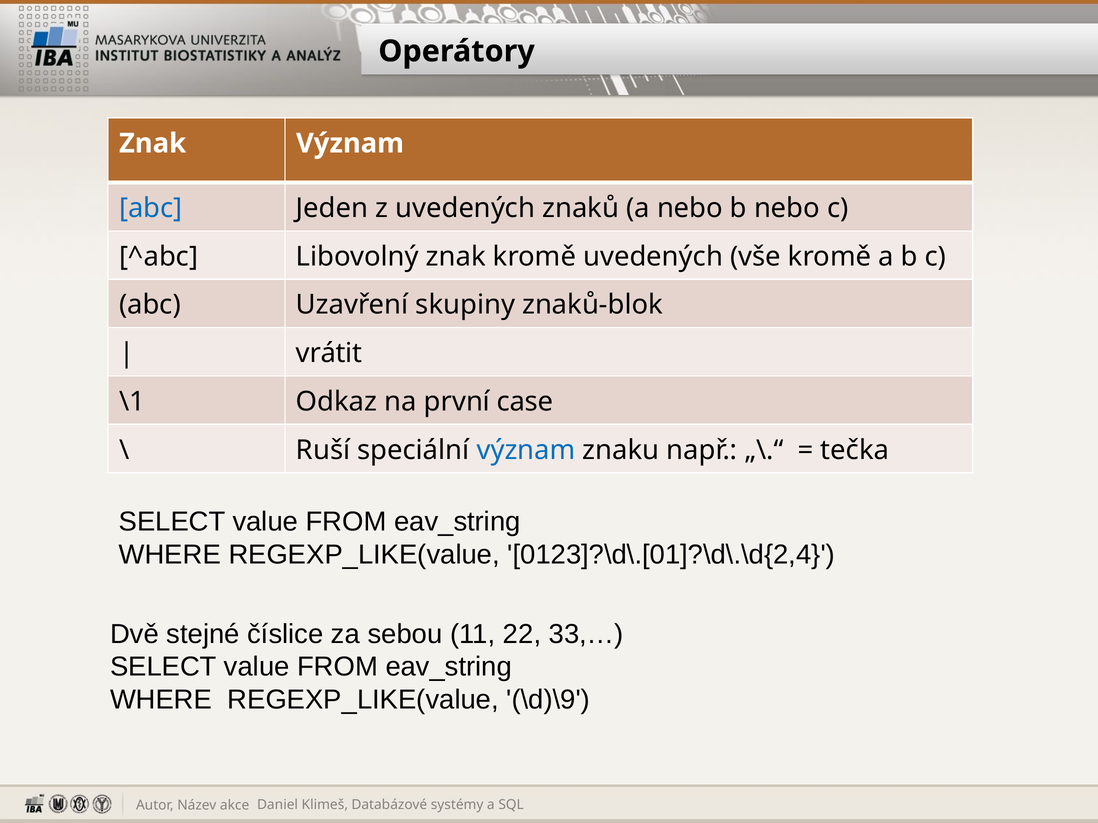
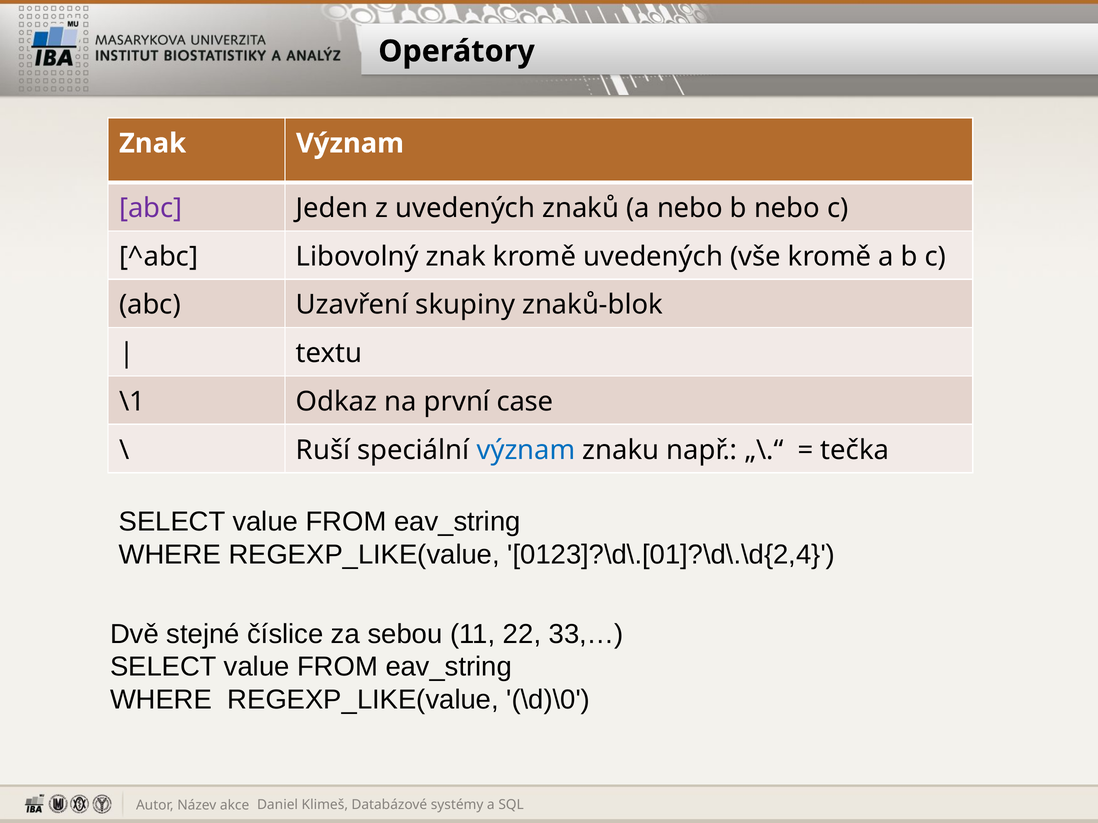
abc at (151, 208) colour: blue -> purple
vrátit: vrátit -> textu
\d)\9: \d)\9 -> \d)\0
